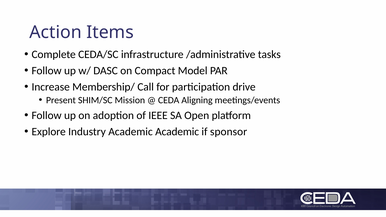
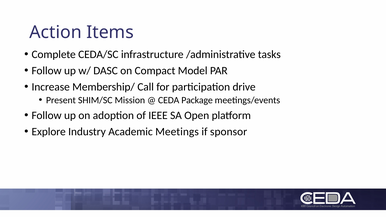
Aligning: Aligning -> Package
Academic Academic: Academic -> Meetings
